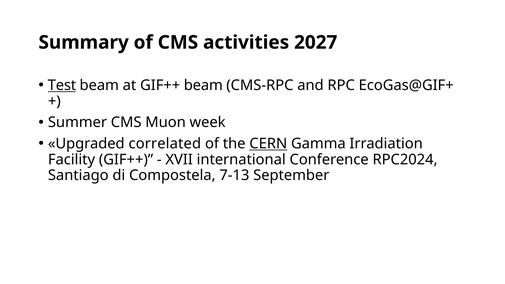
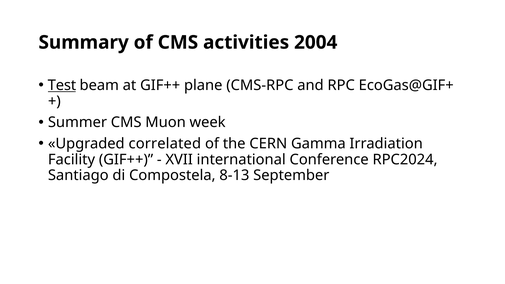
2027: 2027 -> 2004
GIF++ beam: beam -> plane
CERN underline: present -> none
7-13: 7-13 -> 8-13
